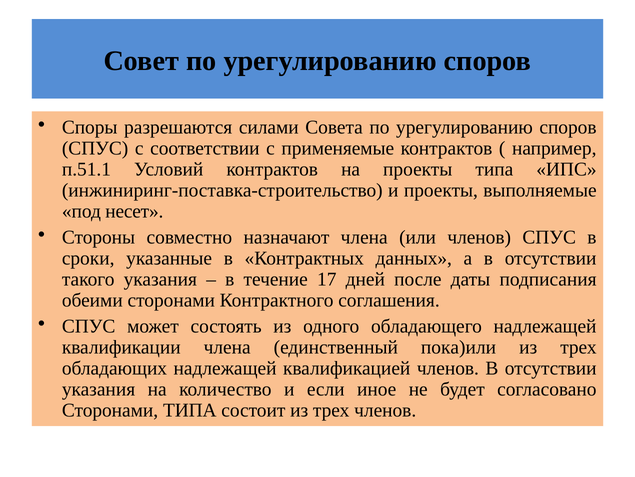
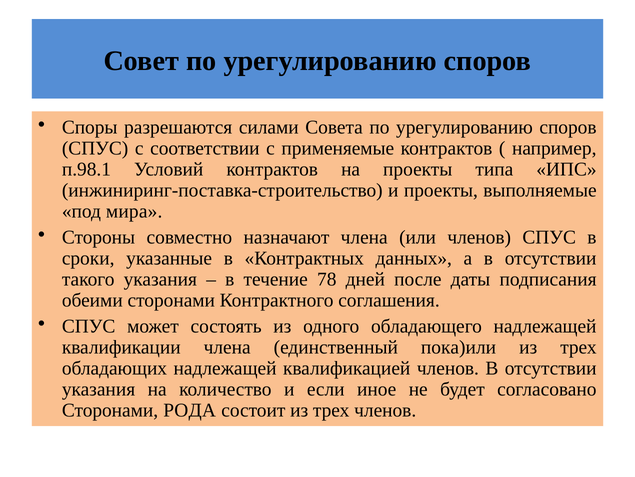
п.51.1: п.51.1 -> п.98.1
несет: несет -> мира
17: 17 -> 78
Сторонами ТИПА: ТИПА -> РОДА
